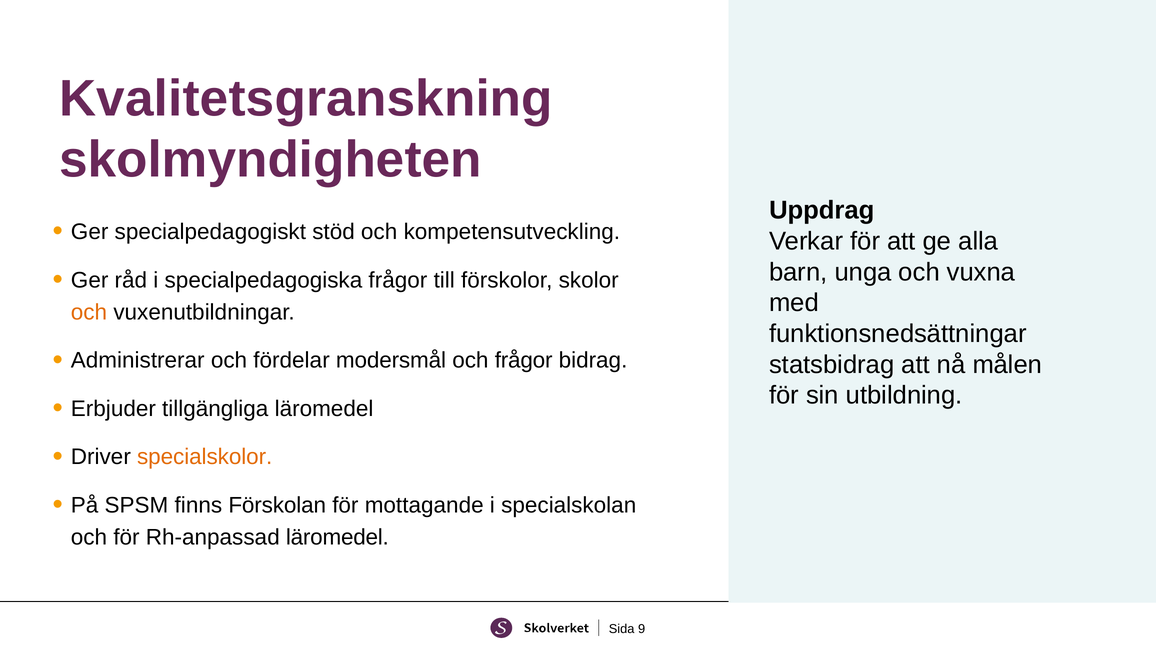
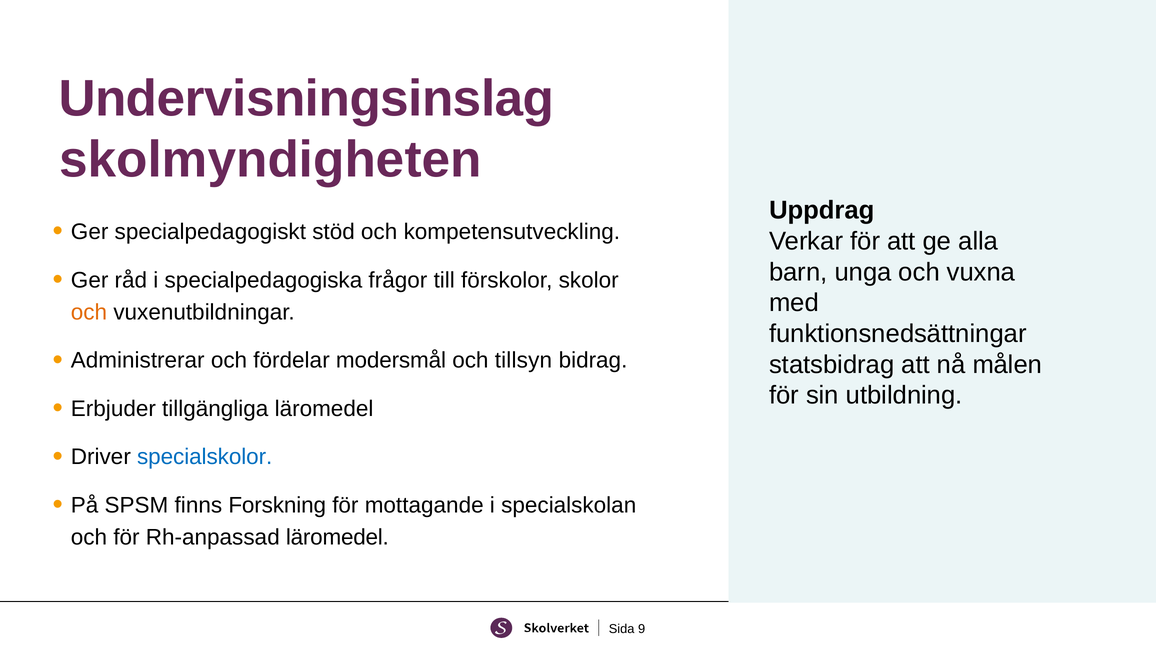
Kvalitetsgranskning: Kvalitetsgranskning -> Undervisningsinslag
och frågor: frågor -> tillsyn
specialskolor colour: orange -> blue
Förskolan: Förskolan -> Forskning
